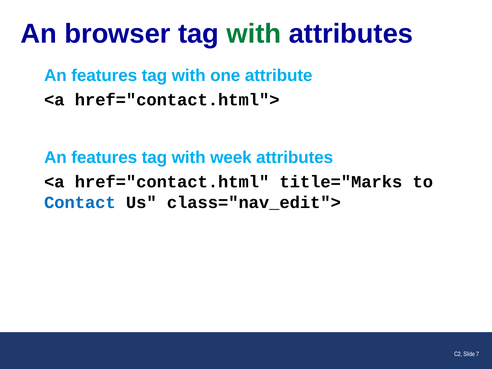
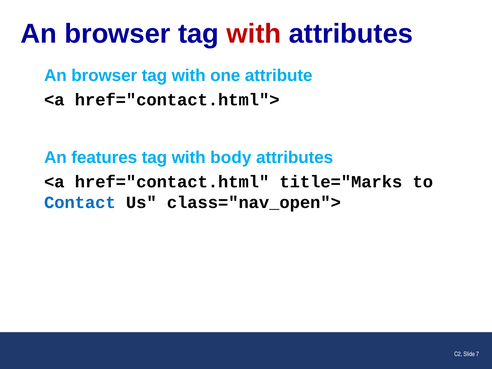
with at (254, 34) colour: green -> red
features at (104, 75): features -> browser
week: week -> body
class="nav_edit">: class="nav_edit"> -> class="nav_open">
